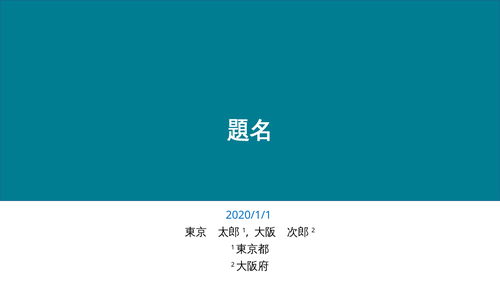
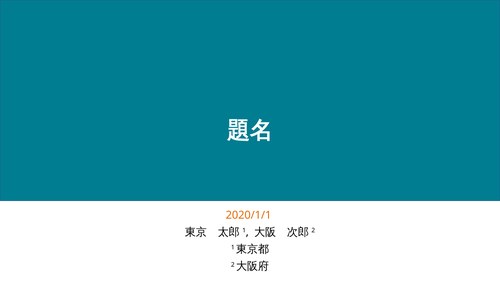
2020/1/1 colour: blue -> orange
